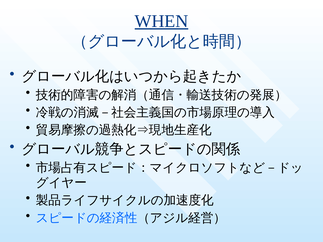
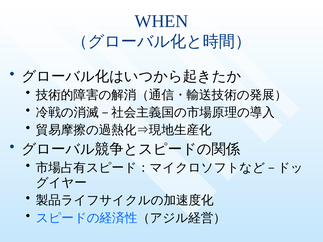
WHEN underline: present -> none
